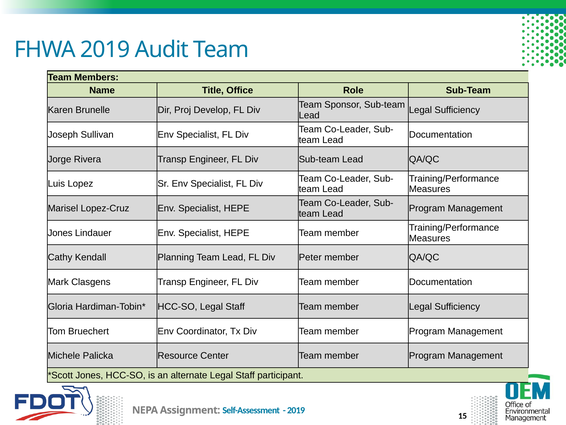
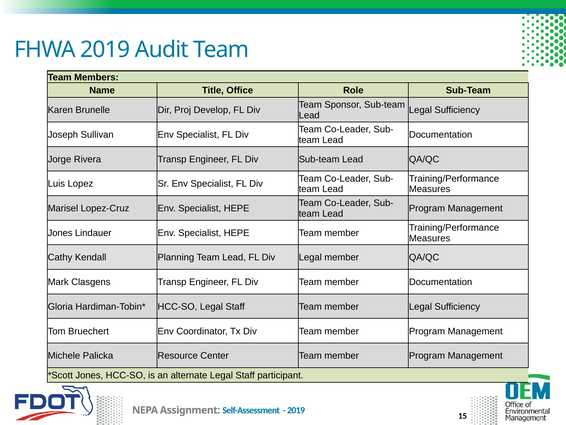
Div Peter: Peter -> Legal
